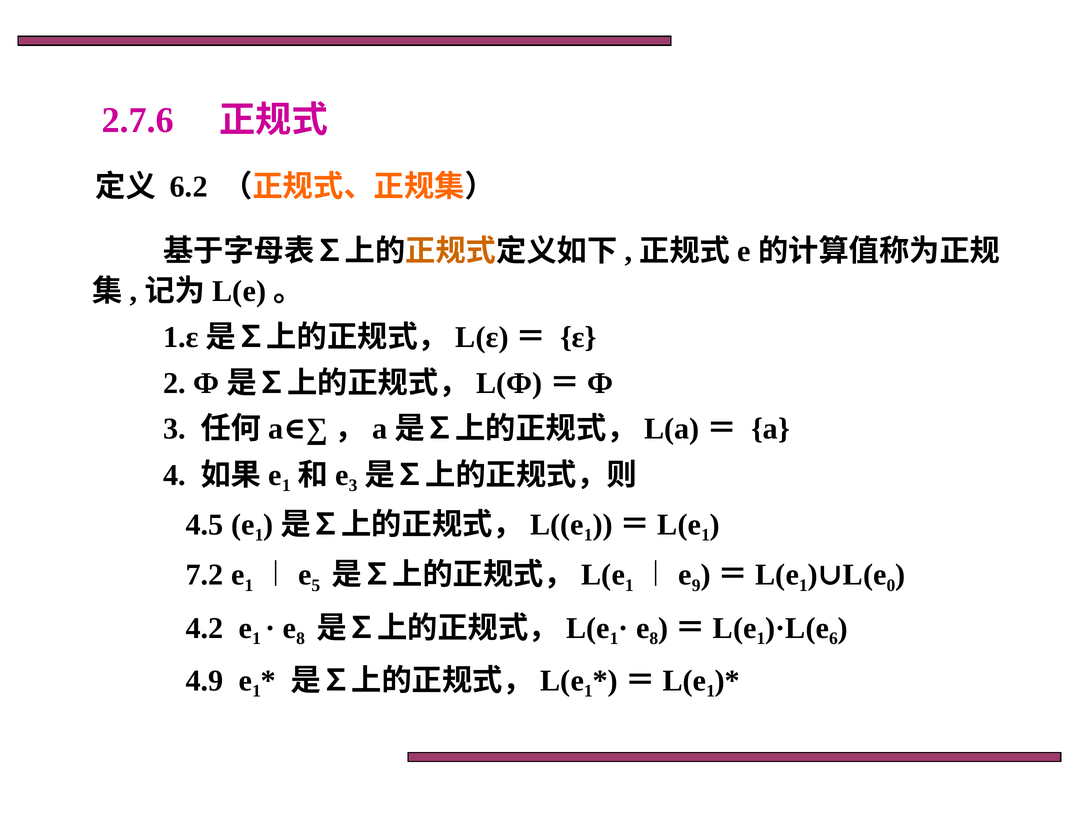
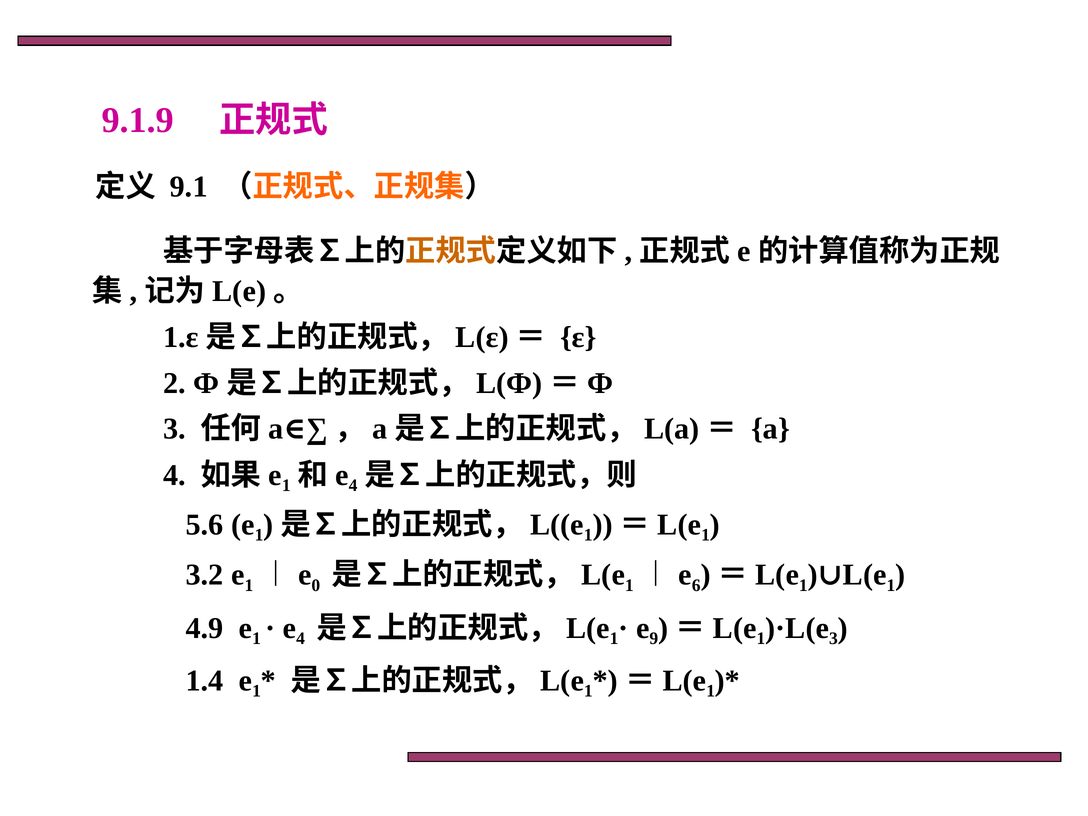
2.7.6: 2.7.6 -> 9.1.9
6.2: 6.2 -> 9.1
3 at (353, 486): 3 -> 4
4.5: 4.5 -> 5.6
7.2: 7.2 -> 3.2
5: 5 -> 0
9: 9 -> 6
0 at (891, 585): 0 -> 1
4.2: 4.2 -> 4.9
8 at (301, 638): 8 -> 4
8 at (654, 638): 8 -> 9
6 at (833, 638): 6 -> 3
4.9: 4.9 -> 1.4
